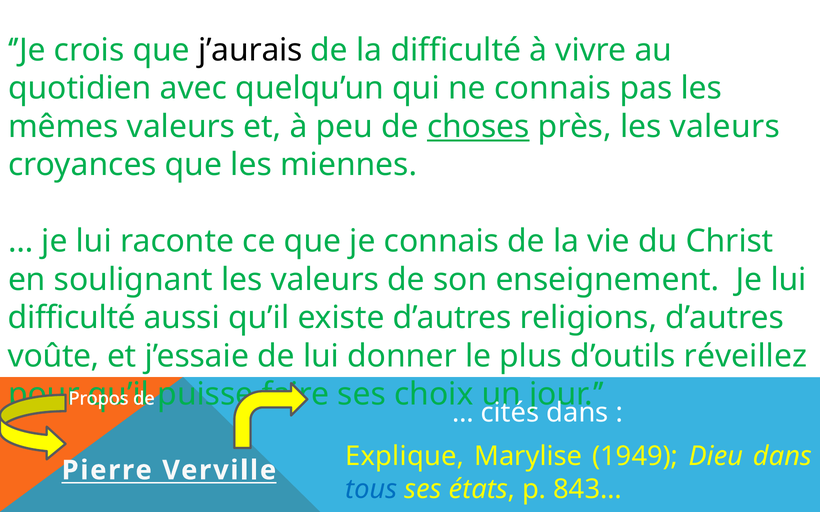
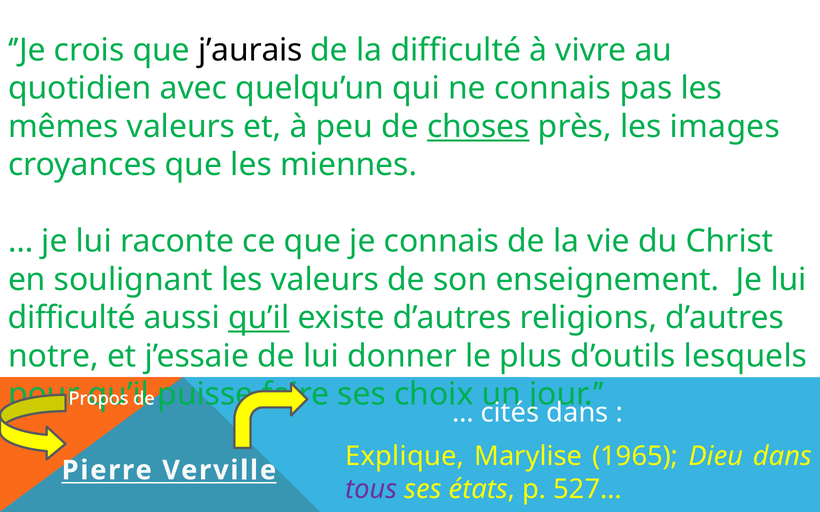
près les valeurs: valeurs -> images
qu’il at (259, 318) underline: none -> present
voûte: voûte -> notre
réveillez: réveillez -> lesquels
1949: 1949 -> 1965
tous colour: blue -> purple
843…: 843… -> 527…
